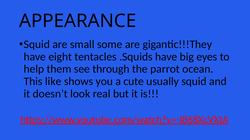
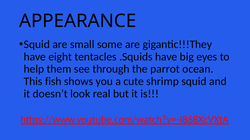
like: like -> fish
usually: usually -> shrimp
